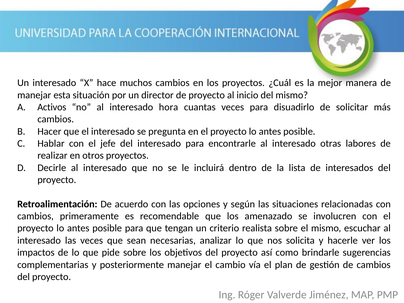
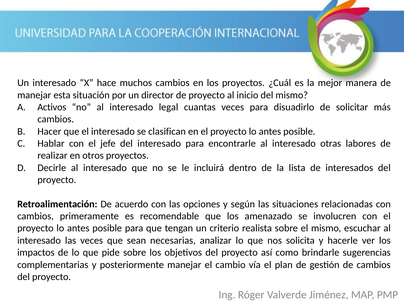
hora: hora -> legal
pregunta: pregunta -> clasifican
